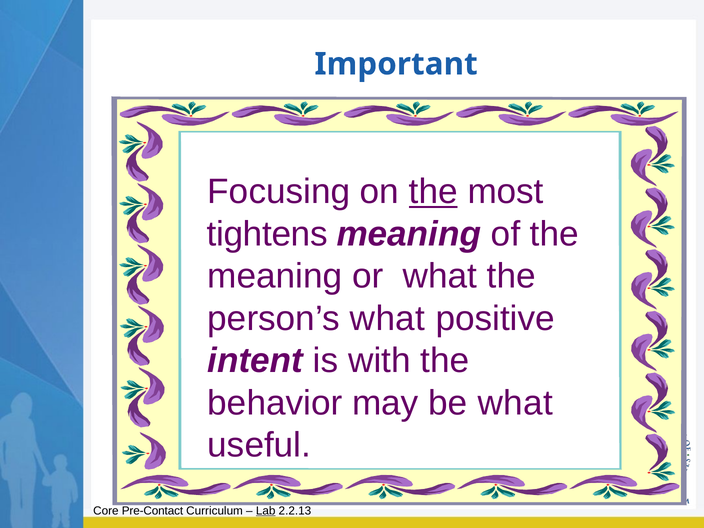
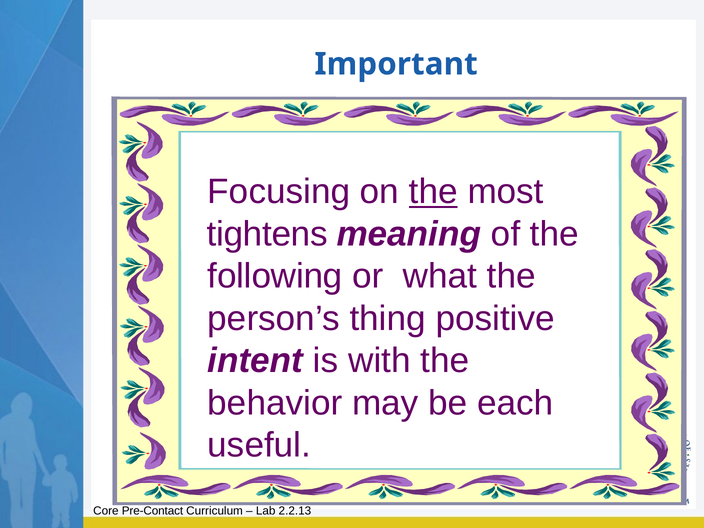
meaning at (275, 276): meaning -> following
person’s what: what -> thing
be what: what -> each
Lab underline: present -> none
